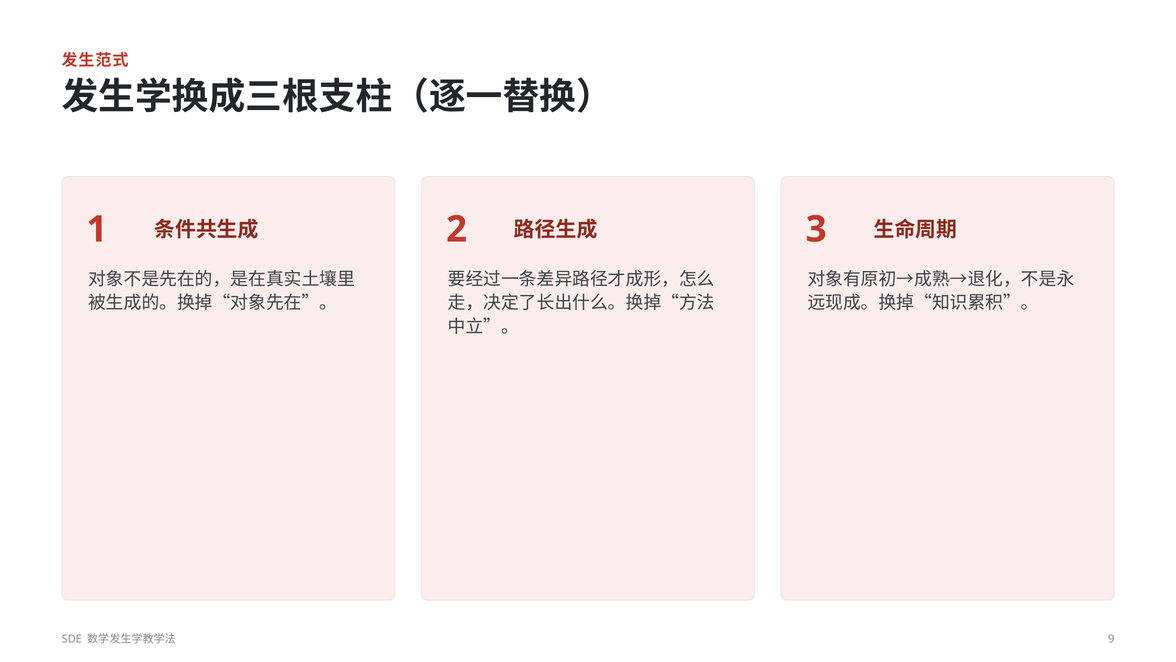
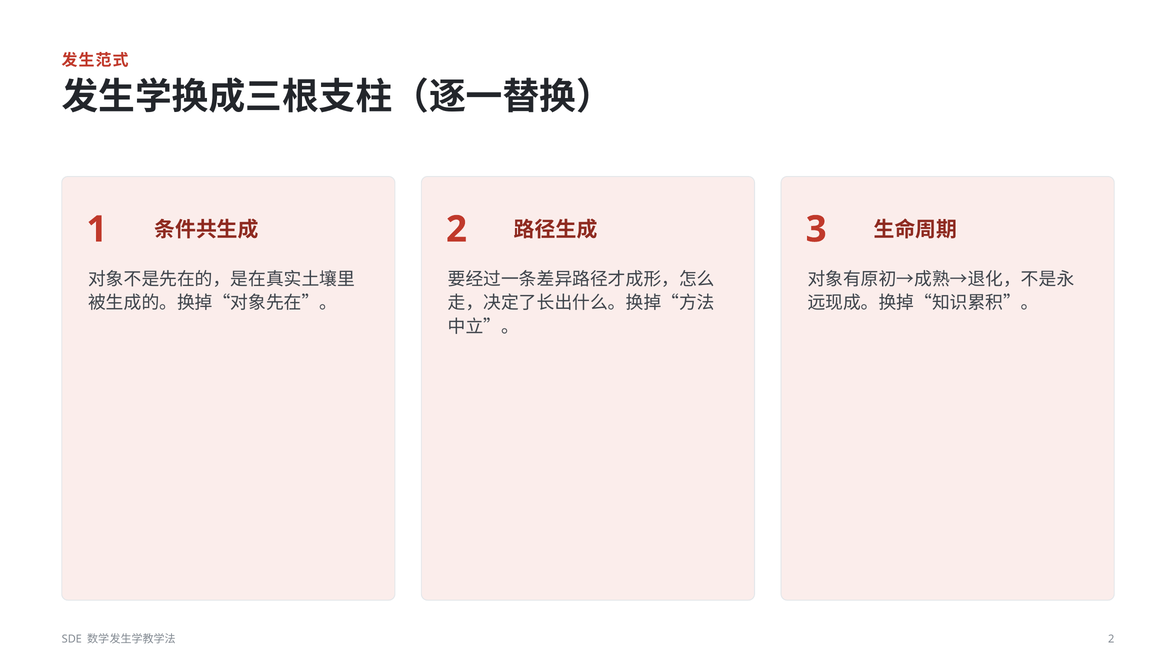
9 at (1111, 638): 9 -> 2
